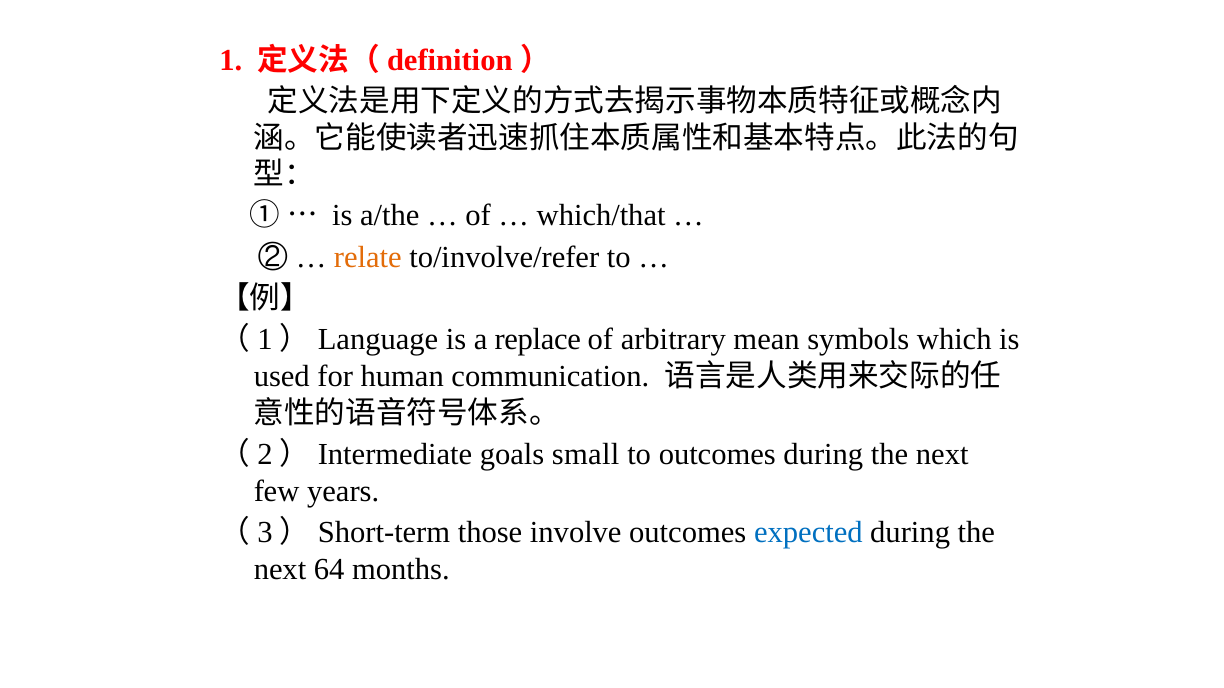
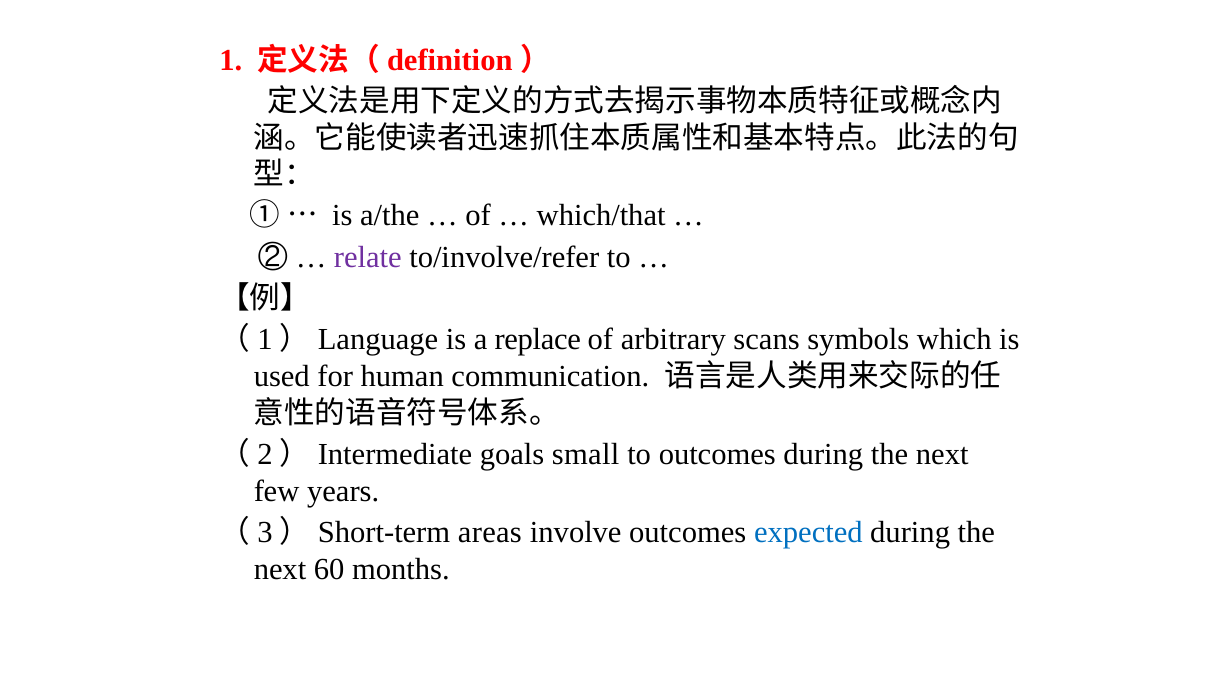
relate colour: orange -> purple
mean: mean -> scans
those: those -> areas
64: 64 -> 60
